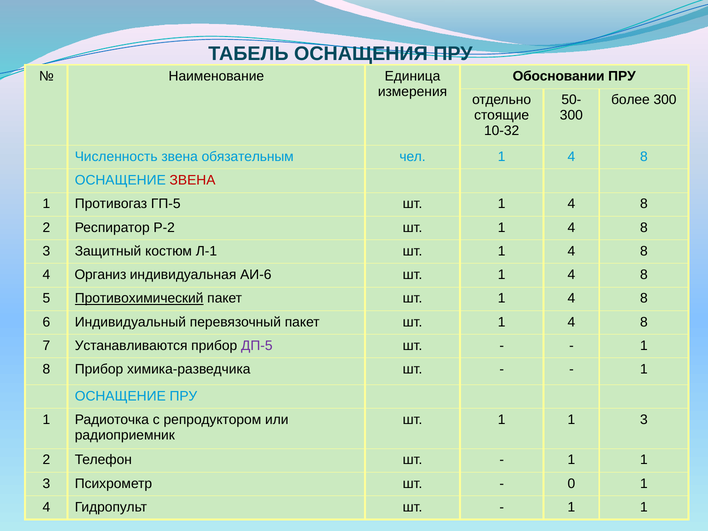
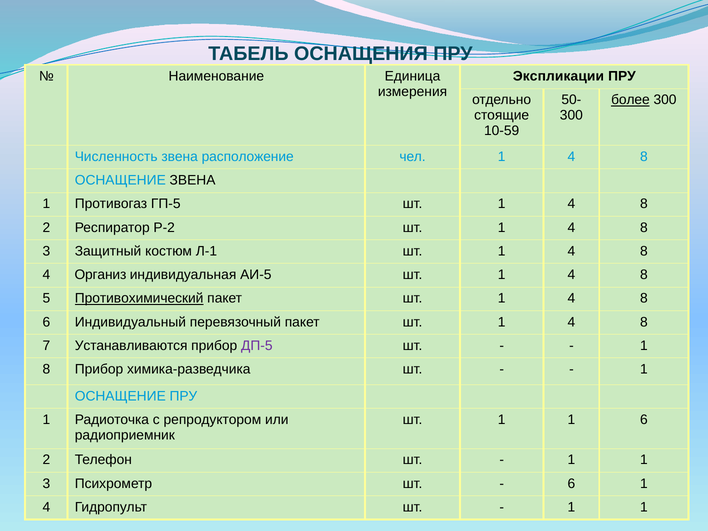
Обосновании: Обосновании -> Экспликации
более underline: none -> present
10-32: 10-32 -> 10-59
обязательным: обязательным -> расположение
ЗВЕНА at (193, 180) colour: red -> black
АИ-6: АИ-6 -> АИ-5
шт 1 1 3: 3 -> 6
0 at (571, 484): 0 -> 6
